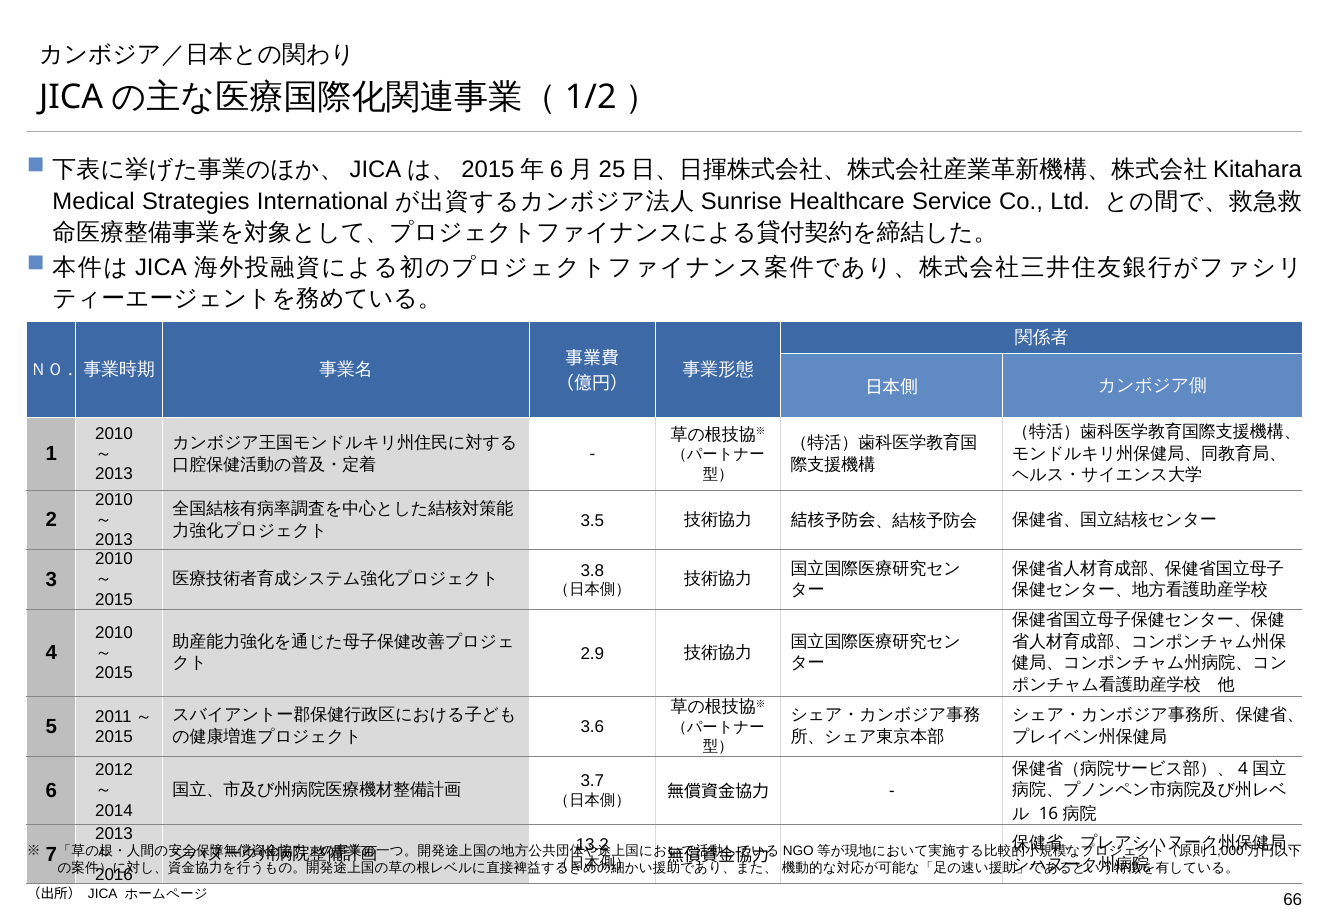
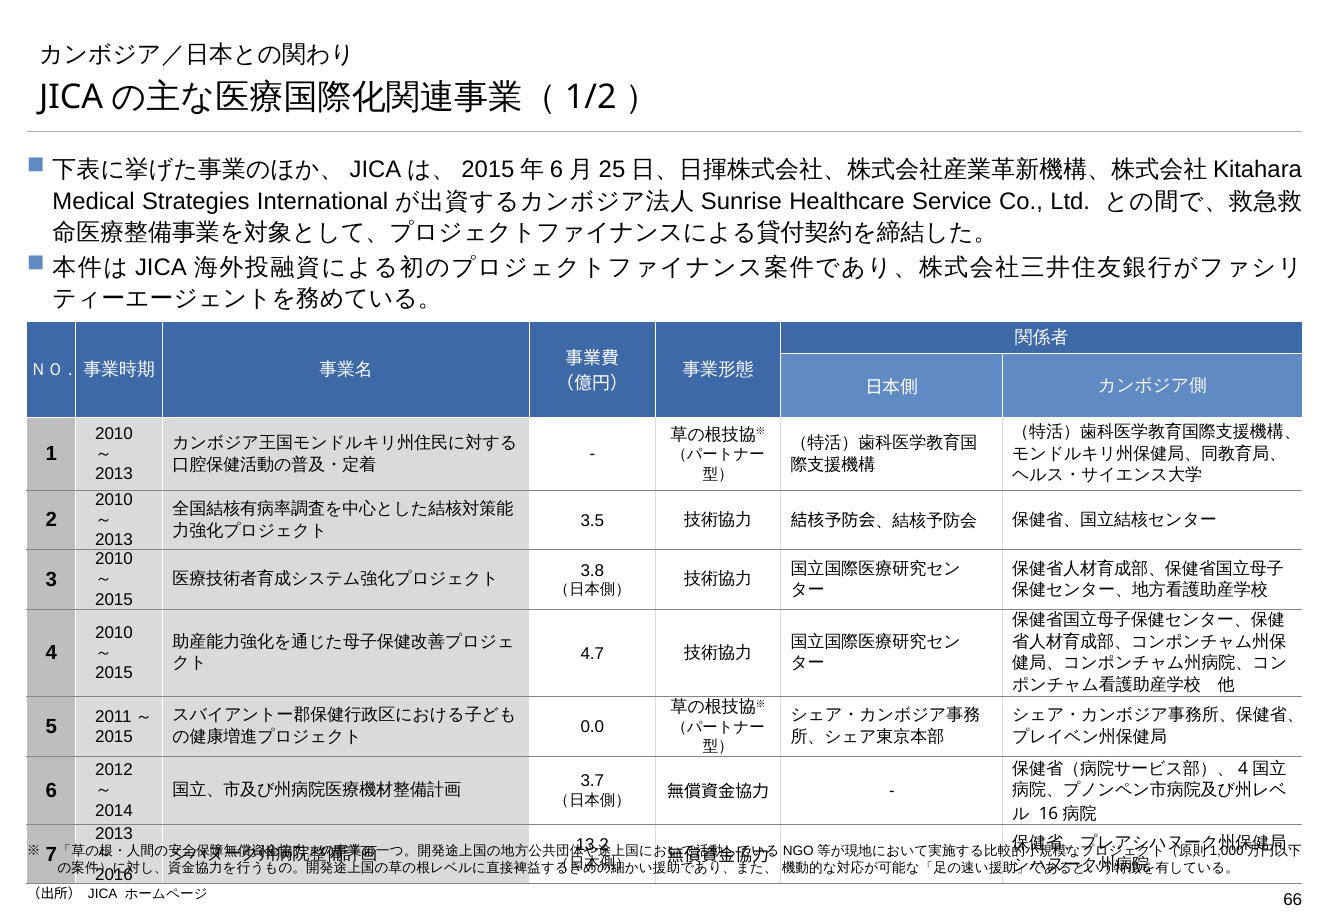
2.9: 2.9 -> 4.7
3.6: 3.6 -> 0.0
